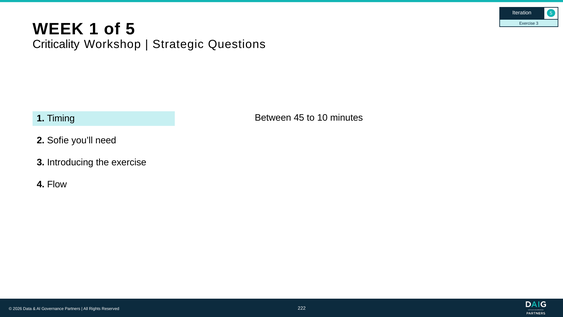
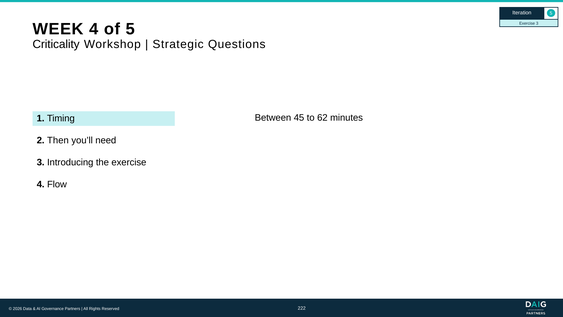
WEEK 1: 1 -> 4
10: 10 -> 62
Sofie: Sofie -> Then
